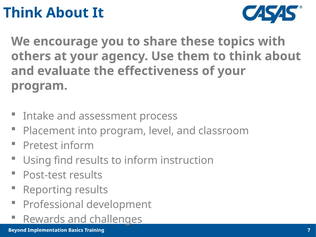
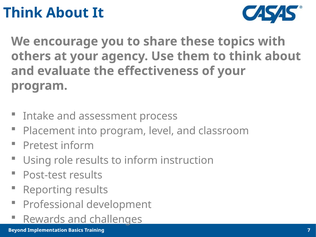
find: find -> role
